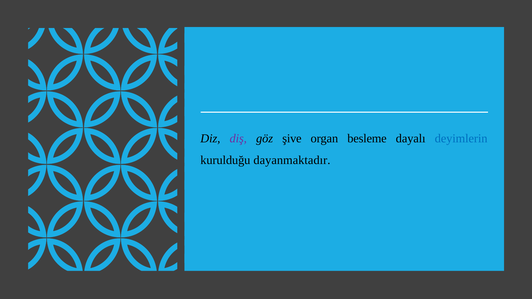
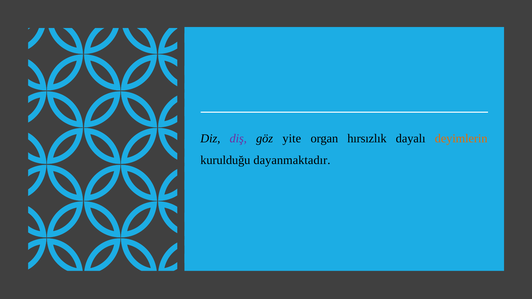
şive: şive -> yite
besleme: besleme -> hırsızlık
deyimlerin colour: blue -> orange
